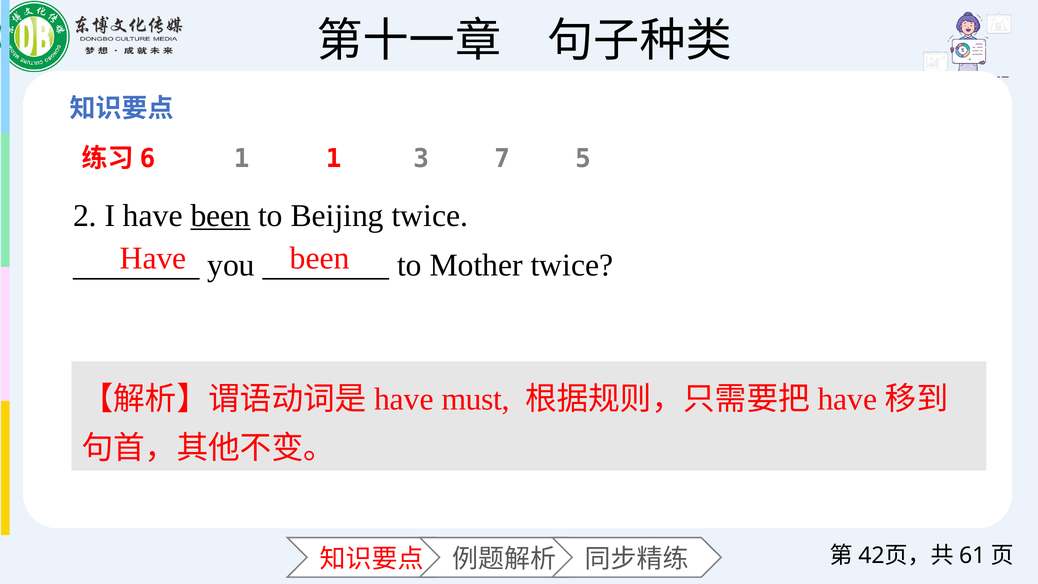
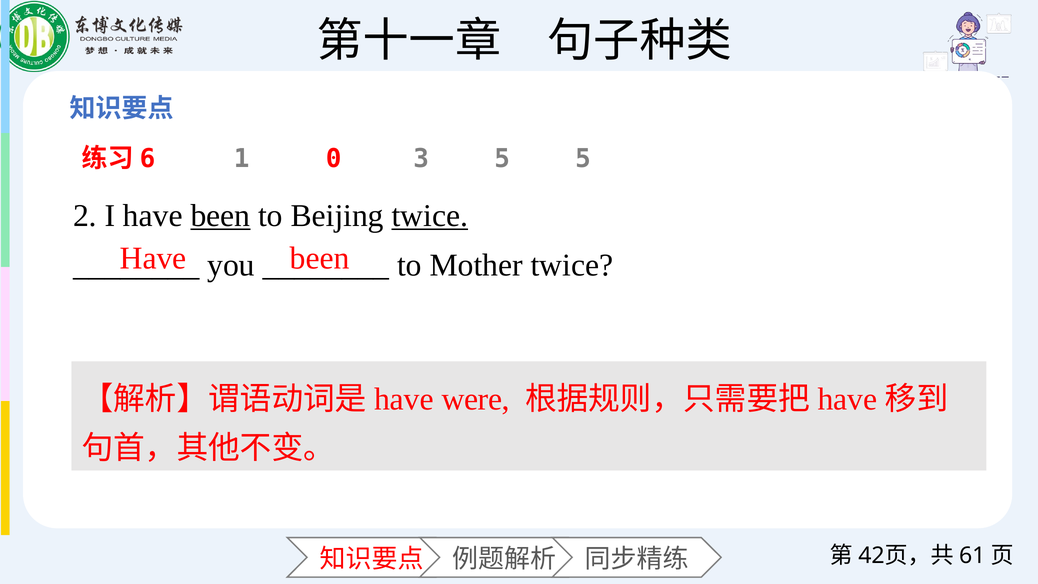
1 1: 1 -> 0
3 7: 7 -> 5
twice at (430, 216) underline: none -> present
must: must -> were
